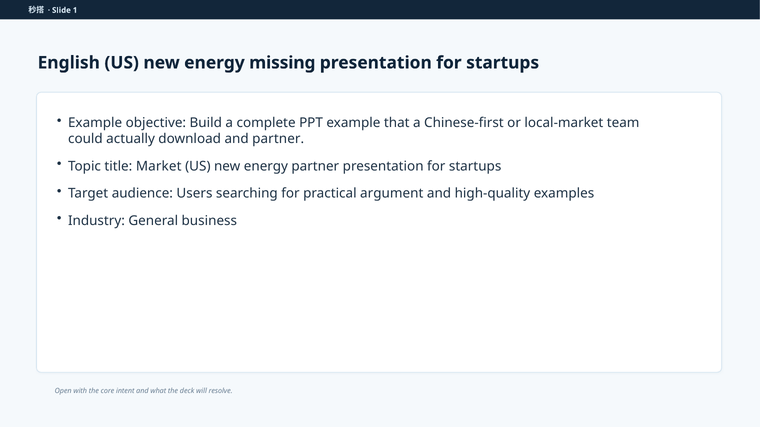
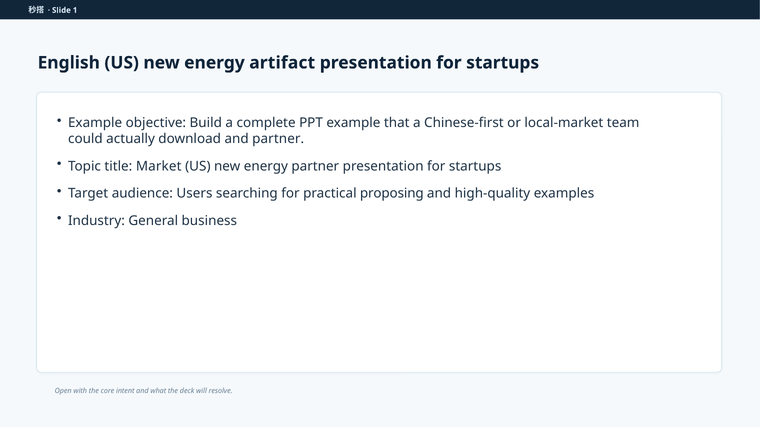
missing: missing -> artifact
argument: argument -> proposing
